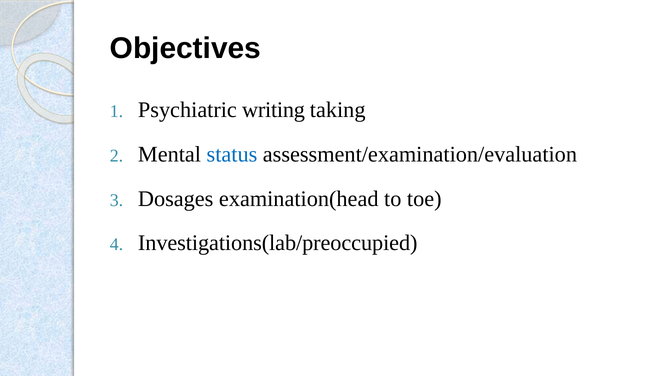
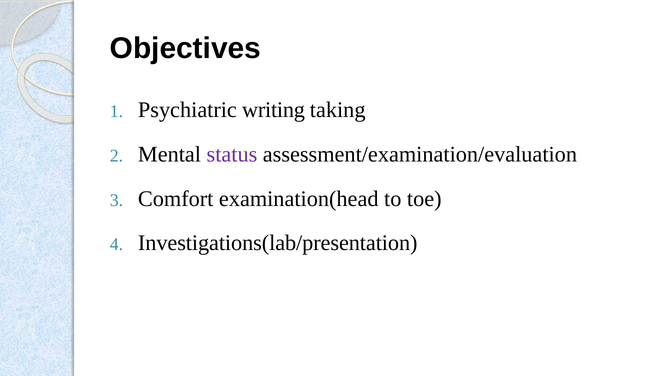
status colour: blue -> purple
Dosages: Dosages -> Comfort
Investigations(lab/preoccupied: Investigations(lab/preoccupied -> Investigations(lab/presentation
